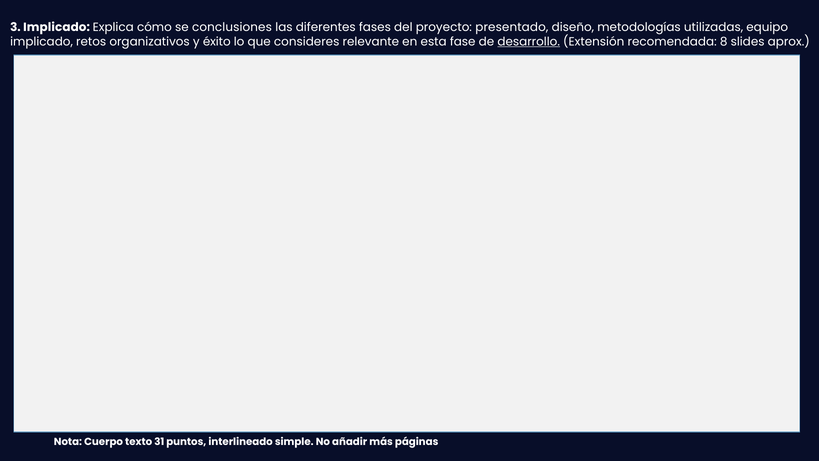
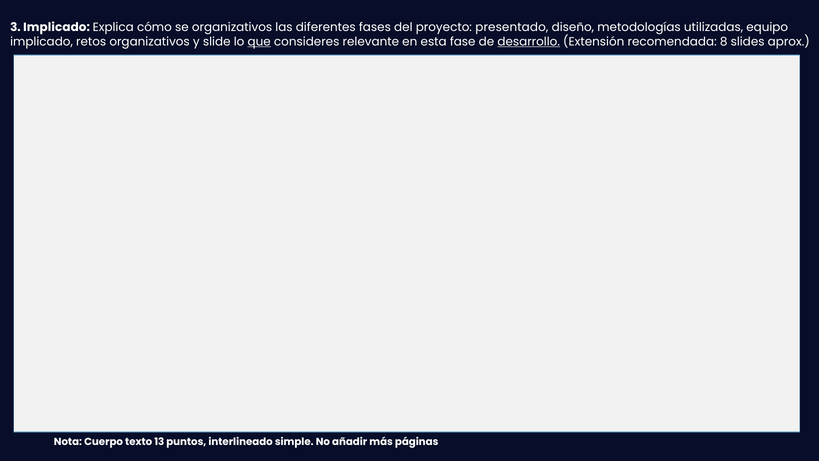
se conclusiones: conclusiones -> organizativos
éxito: éxito -> slide
que underline: none -> present
31: 31 -> 13
